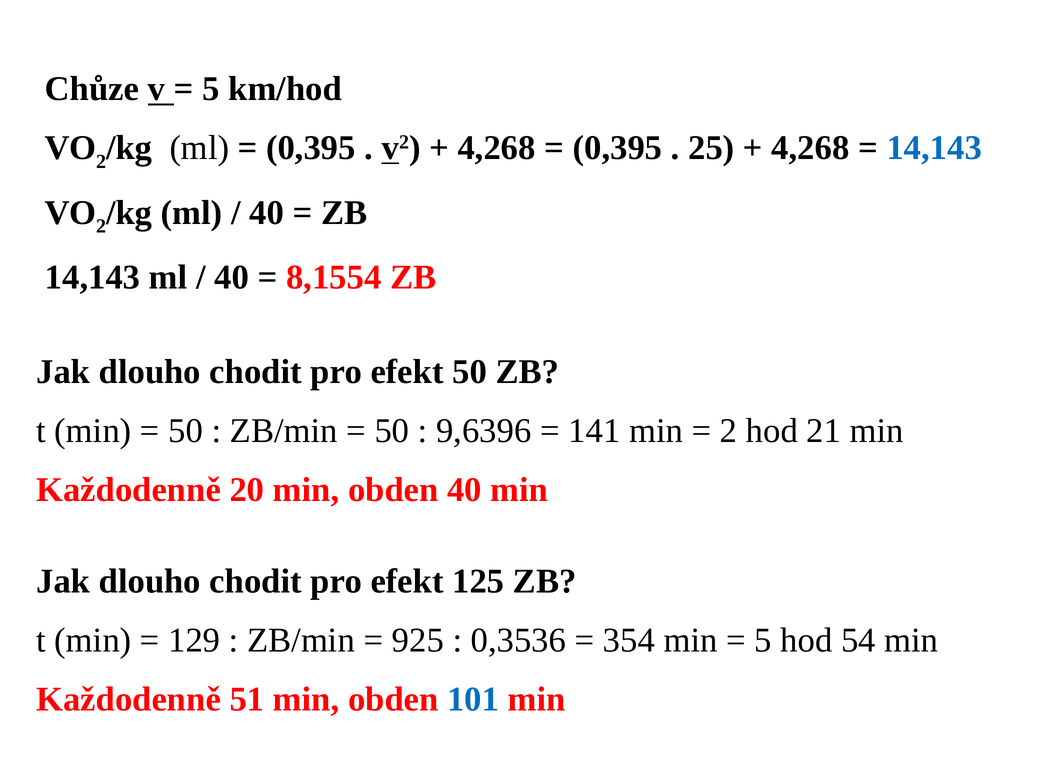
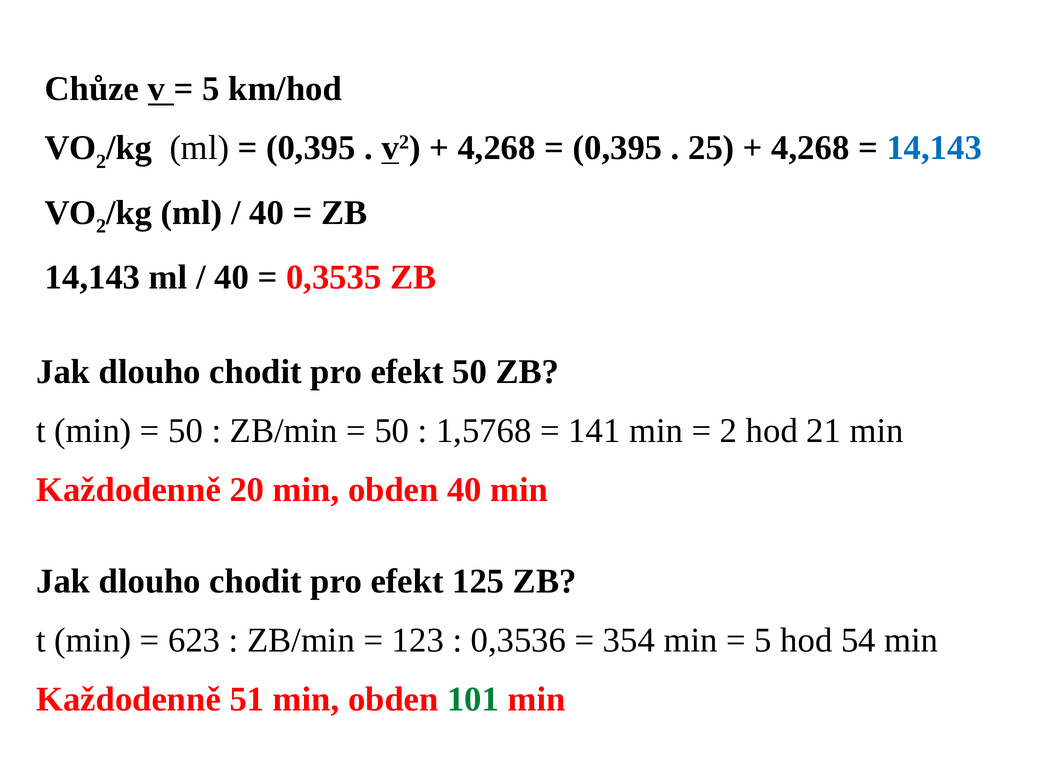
8,1554: 8,1554 -> 0,3535
9,6396: 9,6396 -> 1,5768
129: 129 -> 623
925: 925 -> 123
101 colour: blue -> green
